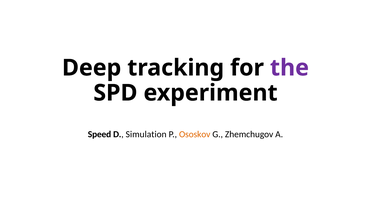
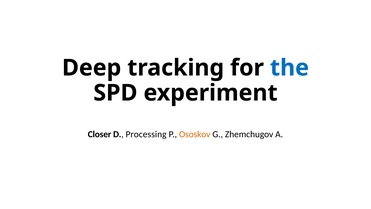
the colour: purple -> blue
Speed: Speed -> Closer
Simulation: Simulation -> Processing
